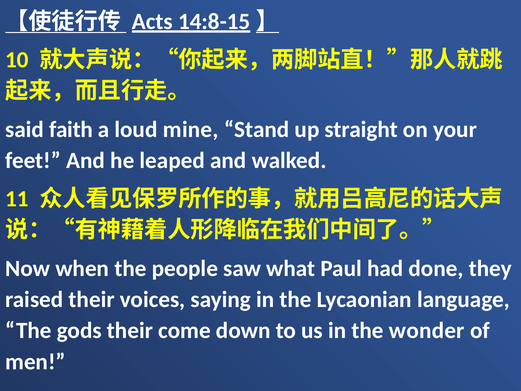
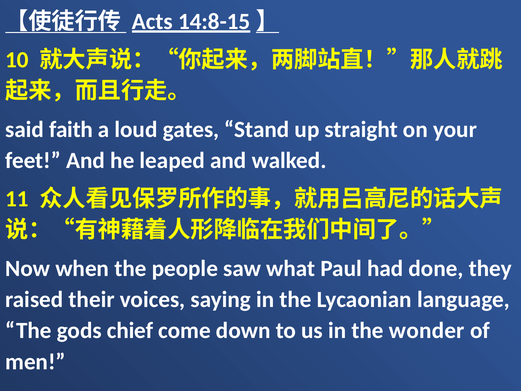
mine: mine -> gates
gods their: their -> chief
